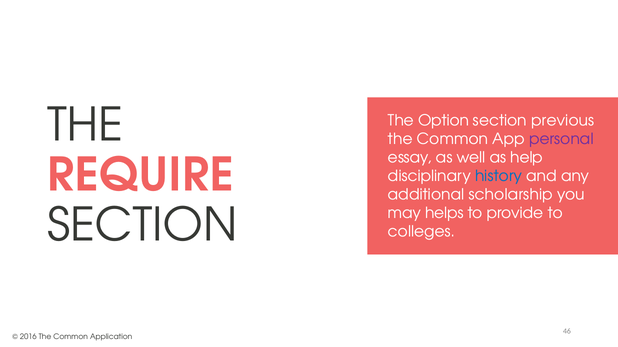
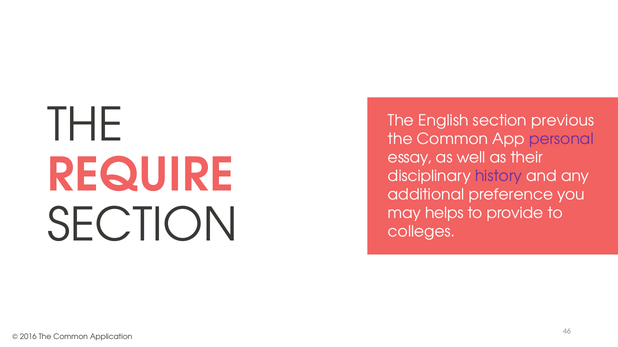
Option: Option -> English
help: help -> their
history colour: blue -> purple
scholarship: scholarship -> preference
